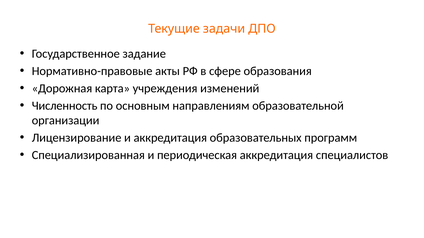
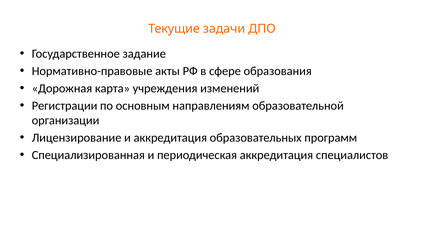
Численность: Численность -> Регистрации
